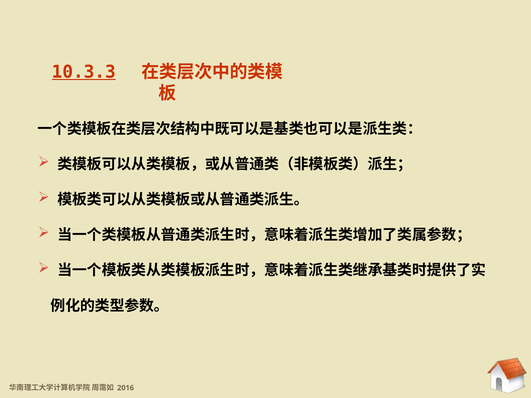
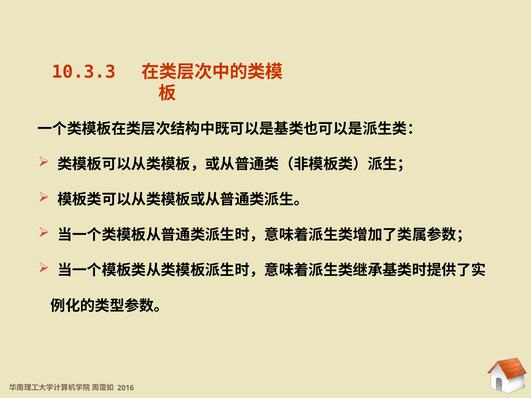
10.3.3 at (84, 72) underline: present -> none
